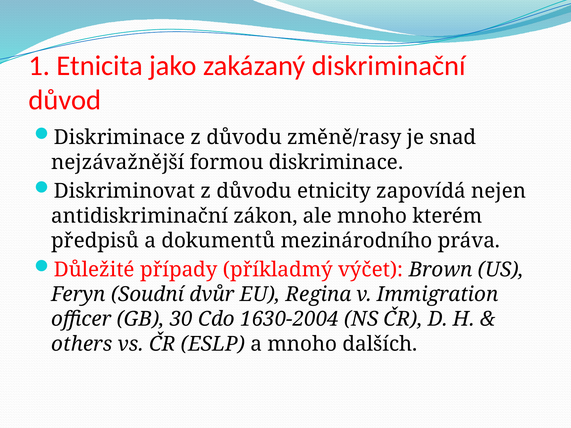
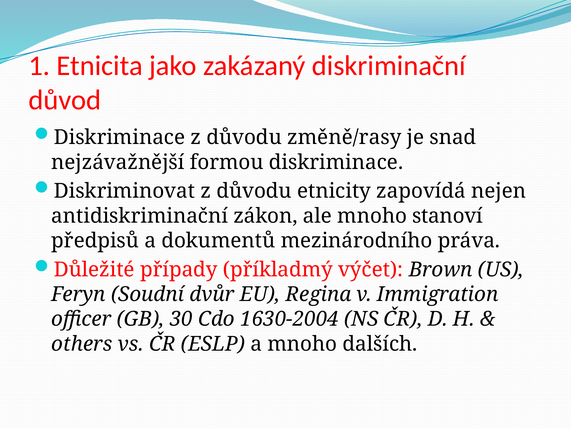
kterém: kterém -> stanoví
